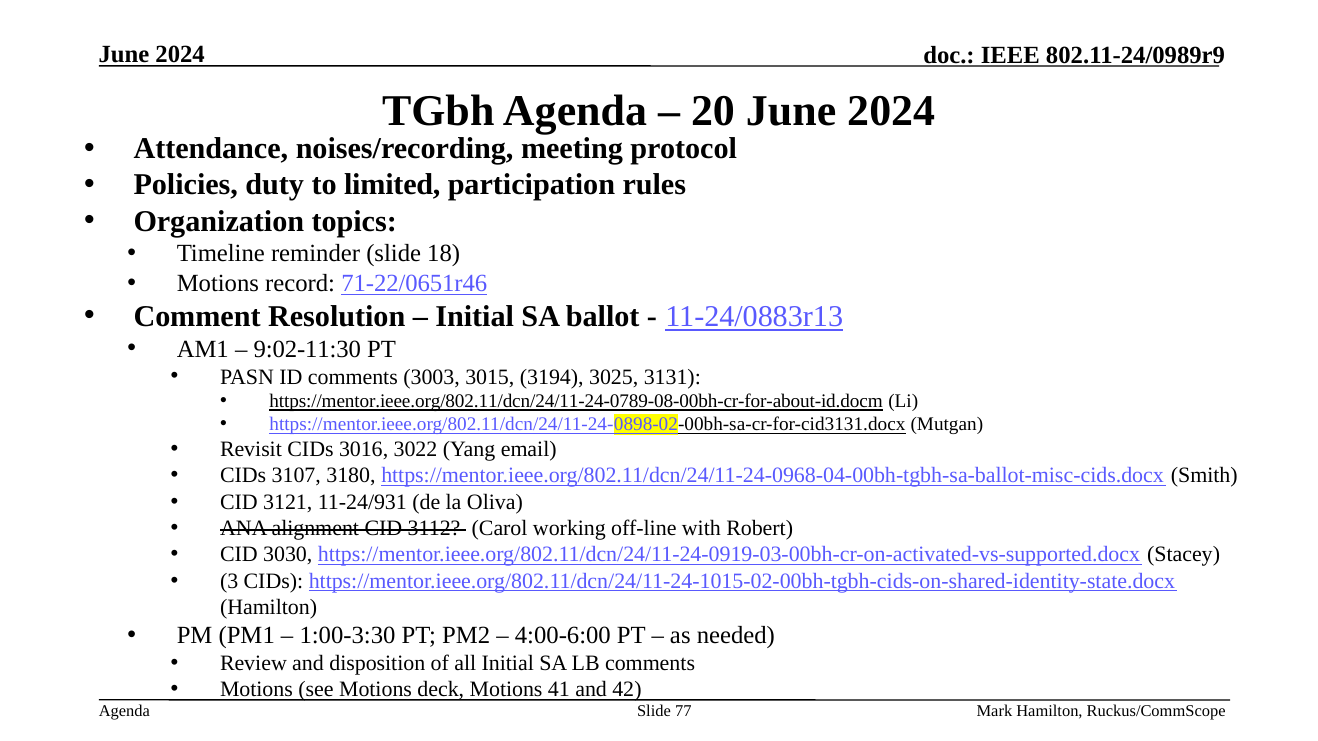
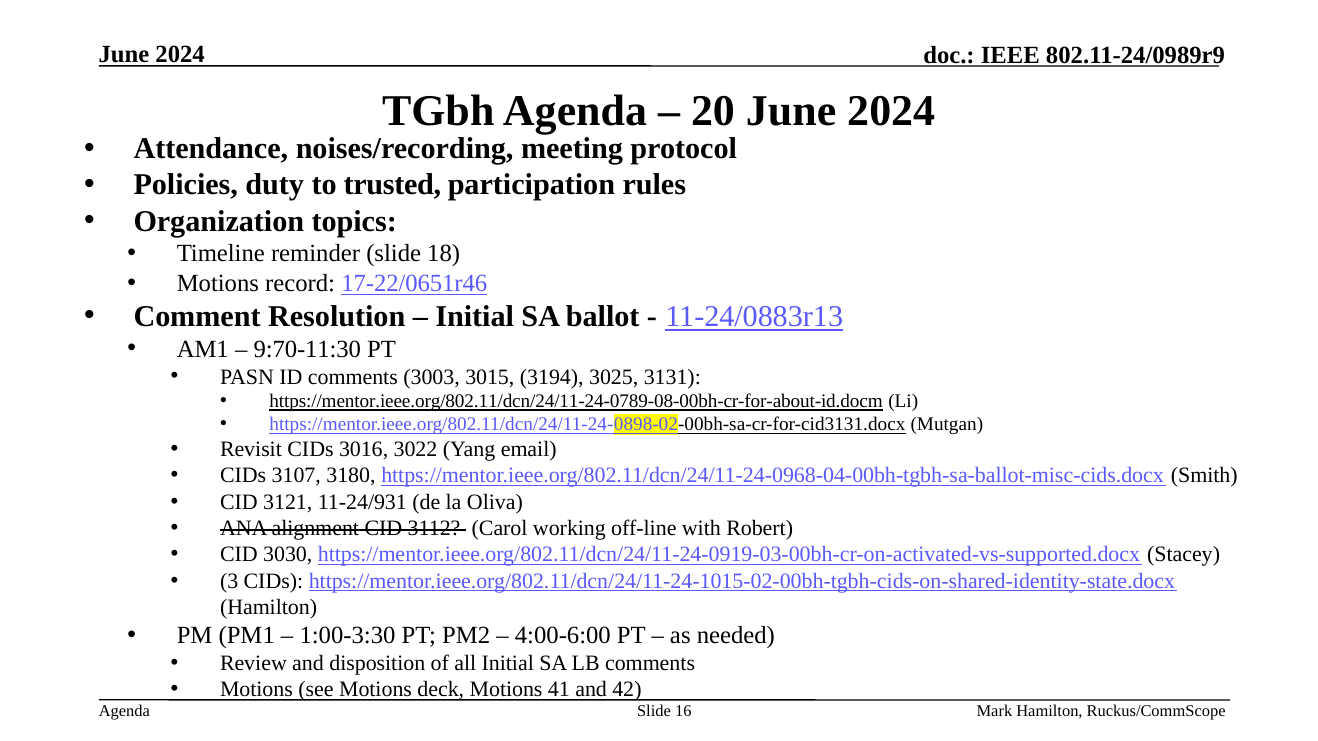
limited: limited -> trusted
71-22/0651r46: 71-22/0651r46 -> 17-22/0651r46
9:02-11:30: 9:02-11:30 -> 9:70-11:30
77: 77 -> 16
